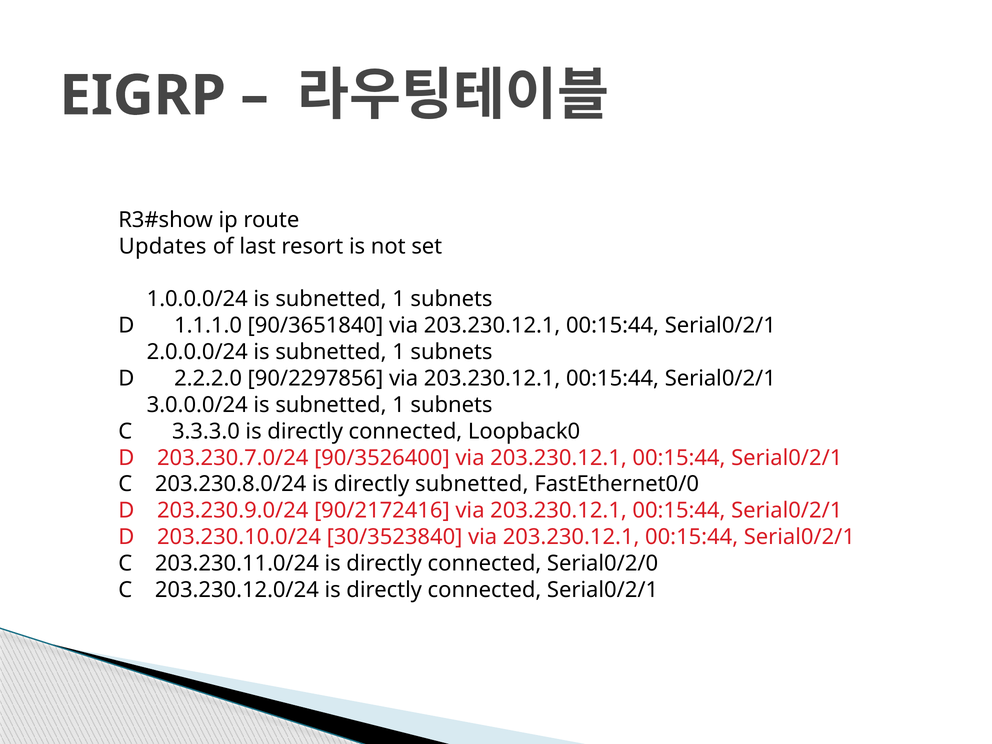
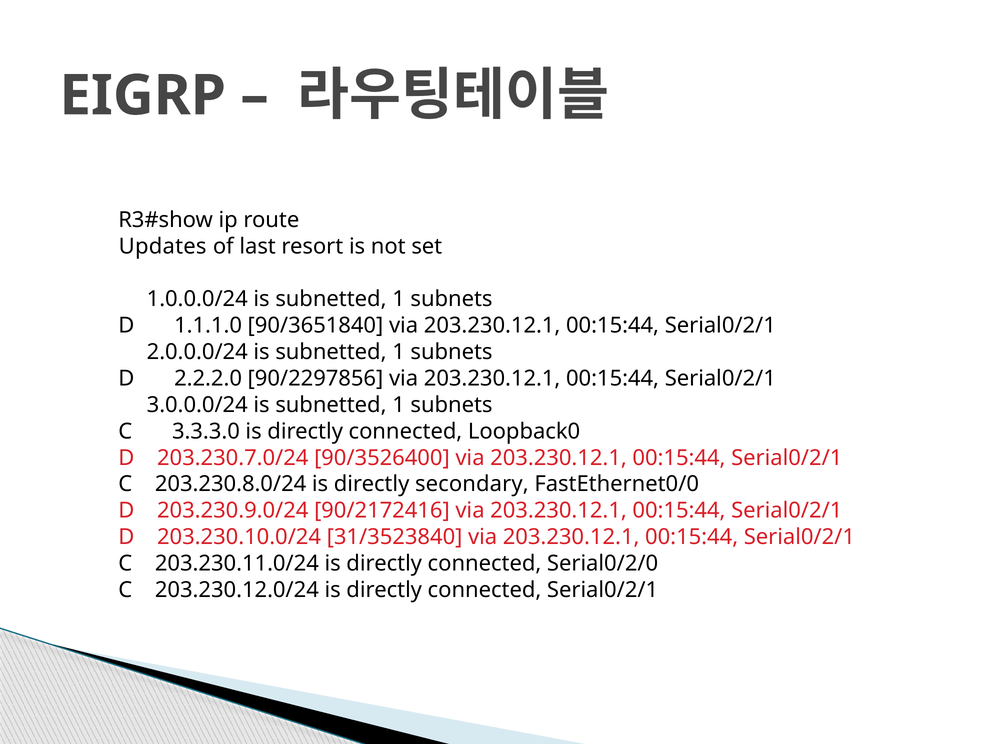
directly subnetted: subnetted -> secondary
30/3523840: 30/3523840 -> 31/3523840
